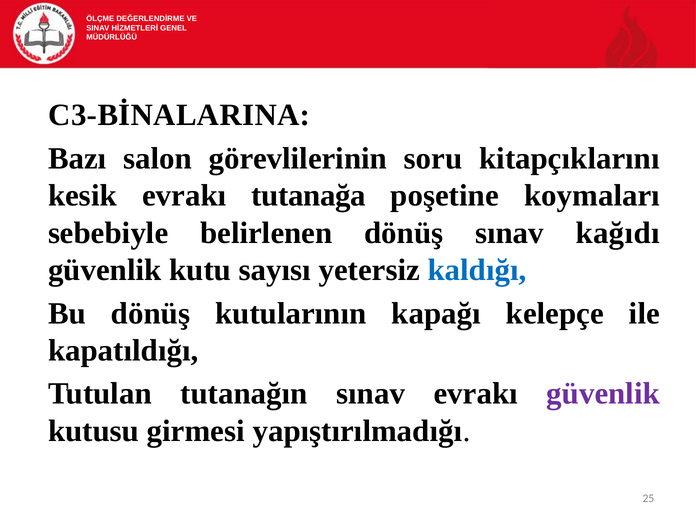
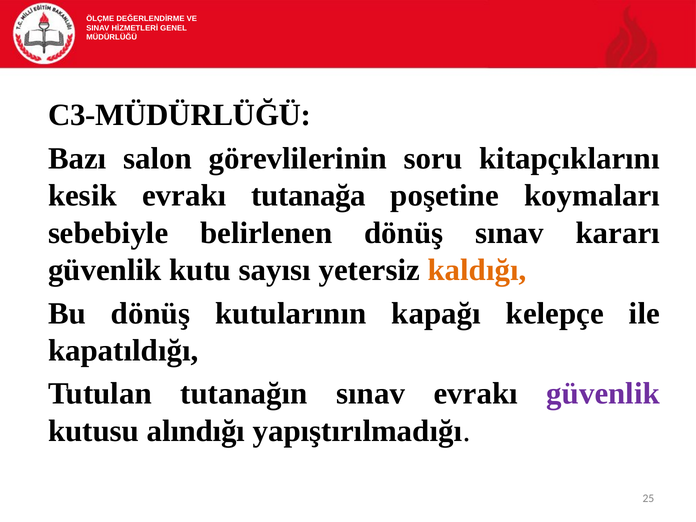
C3-BİNALARINA: C3-BİNALARINA -> C3-MÜDÜRLÜĞÜ
kağıdı: kağıdı -> kararı
kaldığı colour: blue -> orange
girmesi: girmesi -> alındığı
